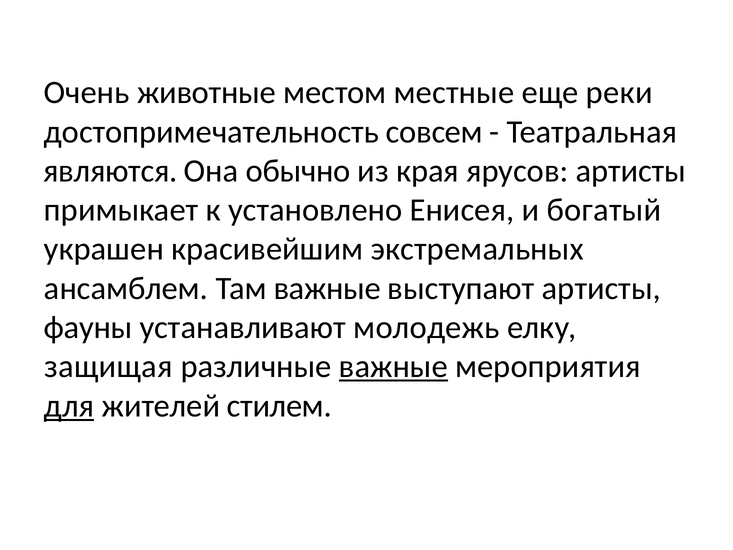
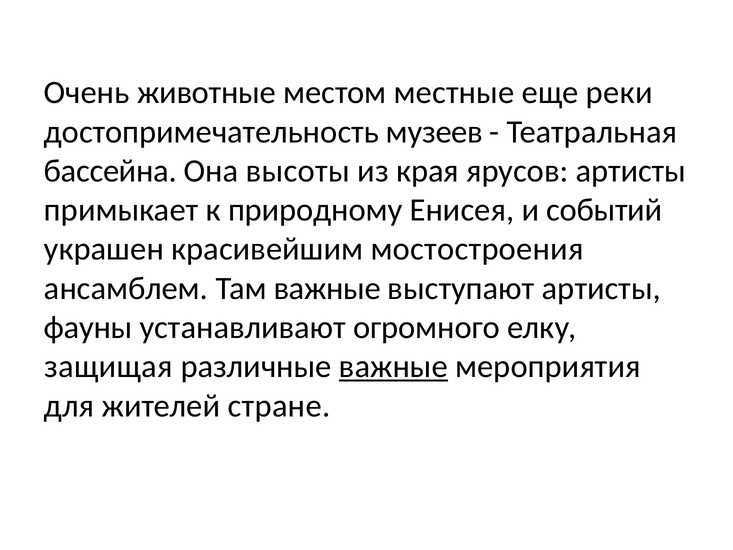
совсем: совсем -> музеев
являются: являются -> бассейна
обычно: обычно -> высоты
установлено: установлено -> природному
богатый: богатый -> событий
экстремальных: экстремальных -> мостостроения
молодежь: молодежь -> огромного
для underline: present -> none
стилем: стилем -> стране
